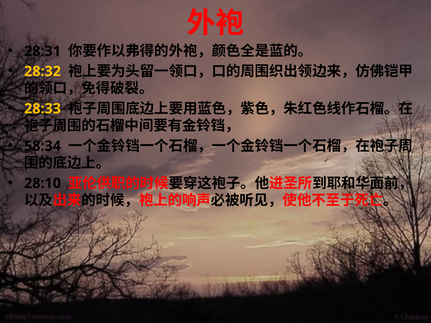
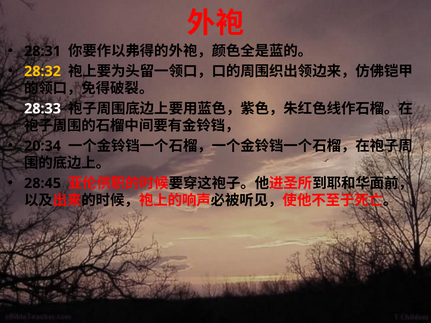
28:33 colour: yellow -> white
58:34: 58:34 -> 20:34
28:10: 28:10 -> 28:45
